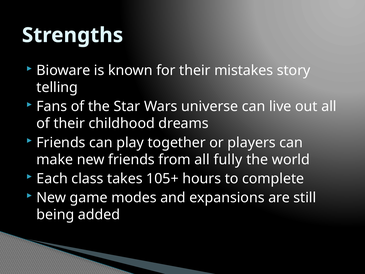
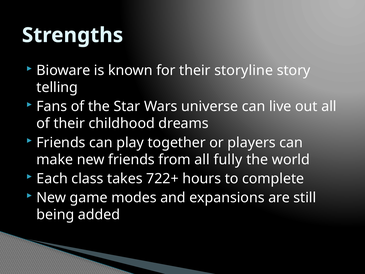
mistakes: mistakes -> storyline
105+: 105+ -> 722+
